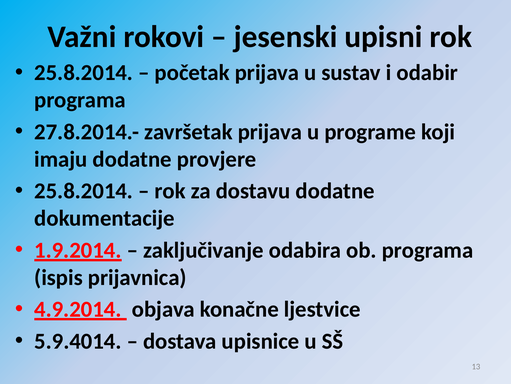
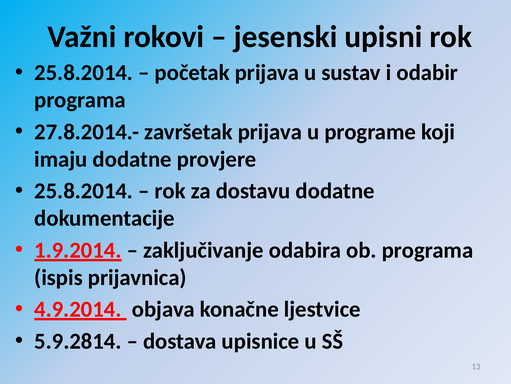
5.9.4014: 5.9.4014 -> 5.9.2814
